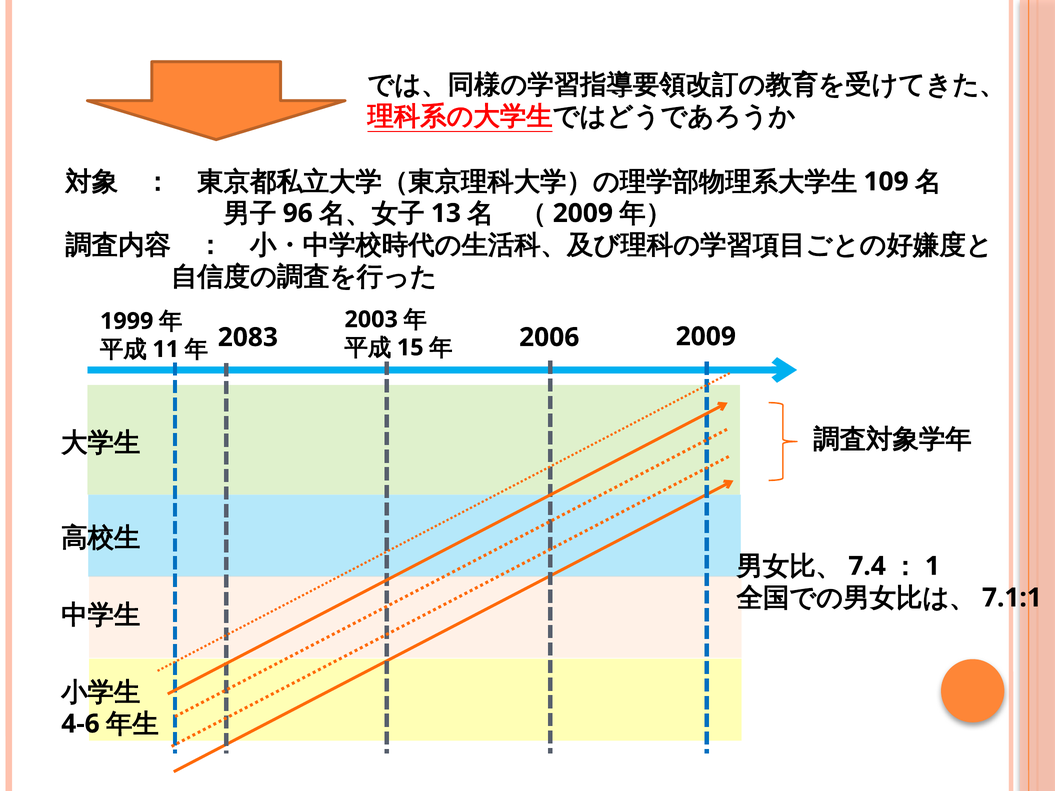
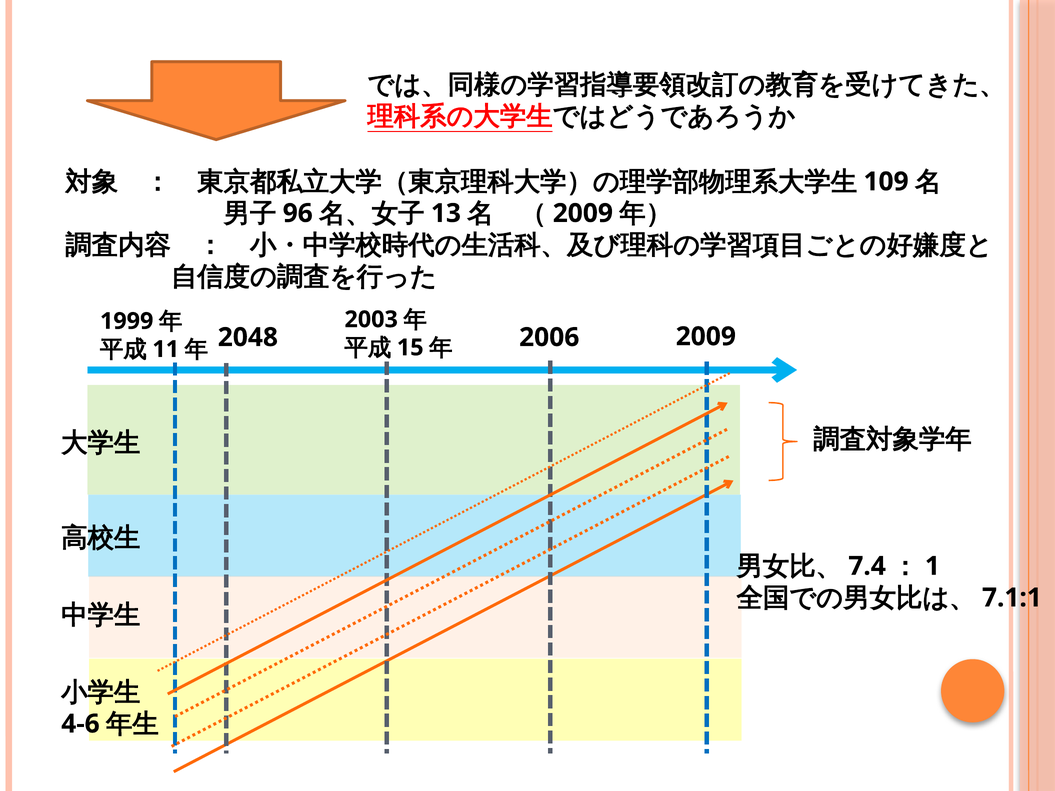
2083: 2083 -> 2048
